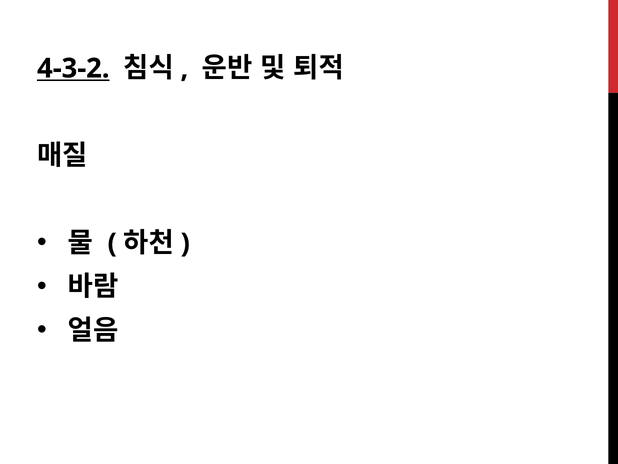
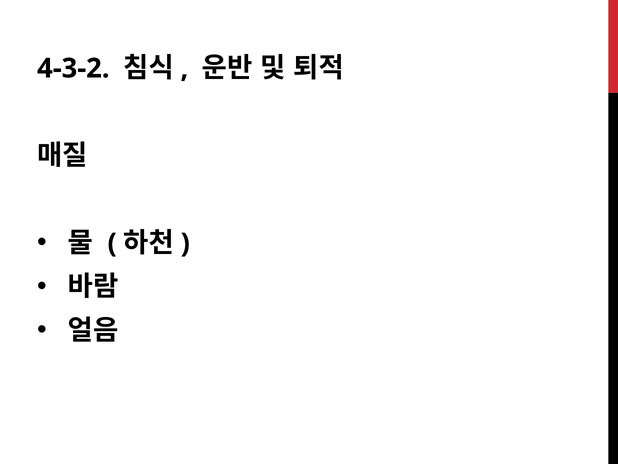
4-3-2 underline: present -> none
